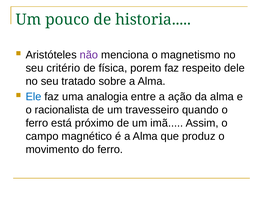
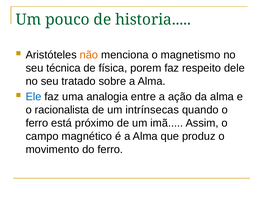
não colour: purple -> orange
critério: critério -> técnica
travesseiro: travesseiro -> intrínsecas
